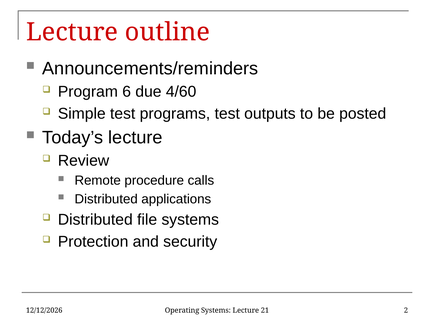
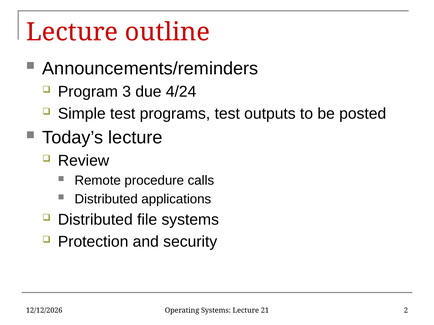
6: 6 -> 3
4/60: 4/60 -> 4/24
